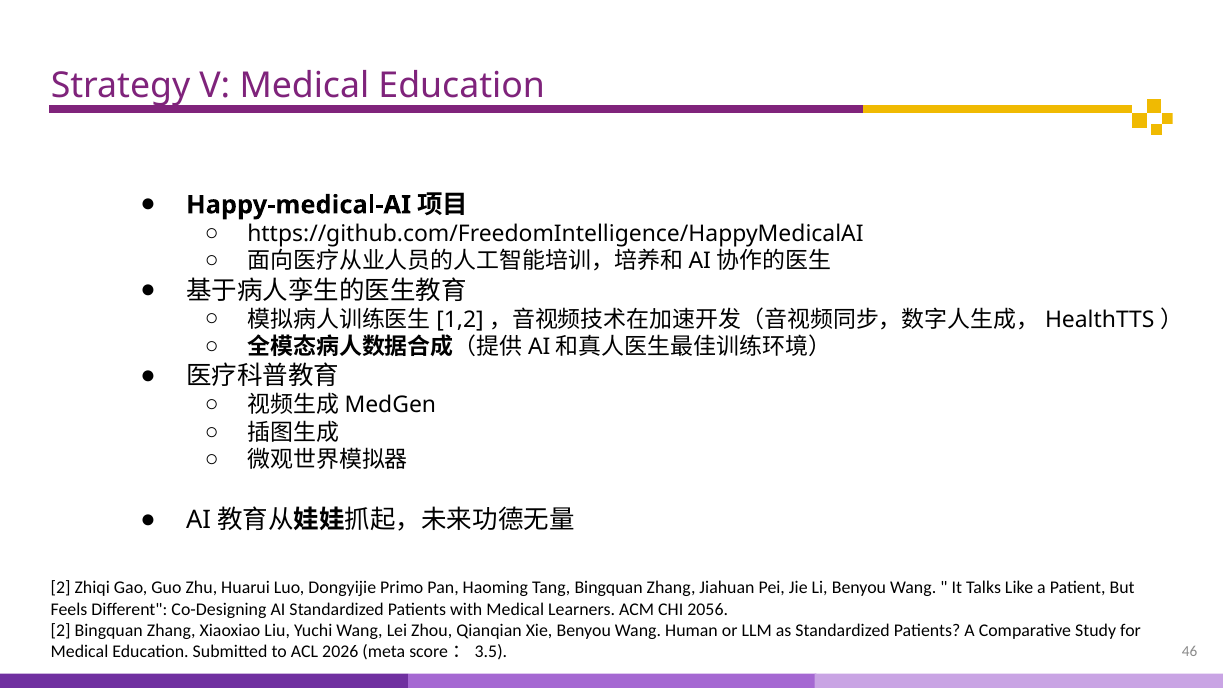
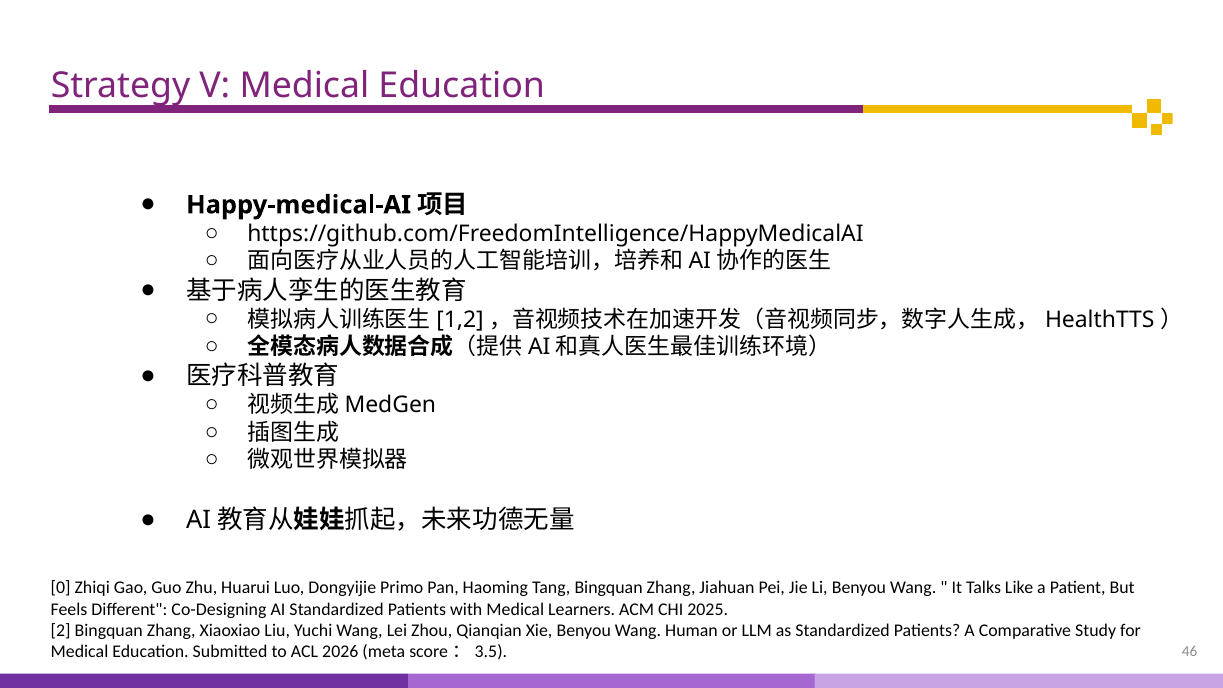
2 at (61, 588): 2 -> 0
2056: 2056 -> 2025
